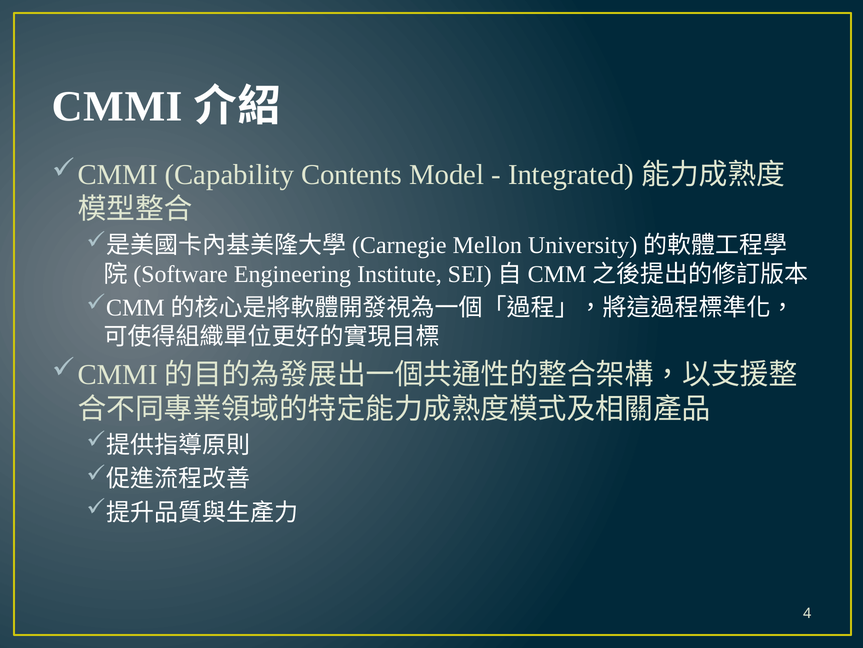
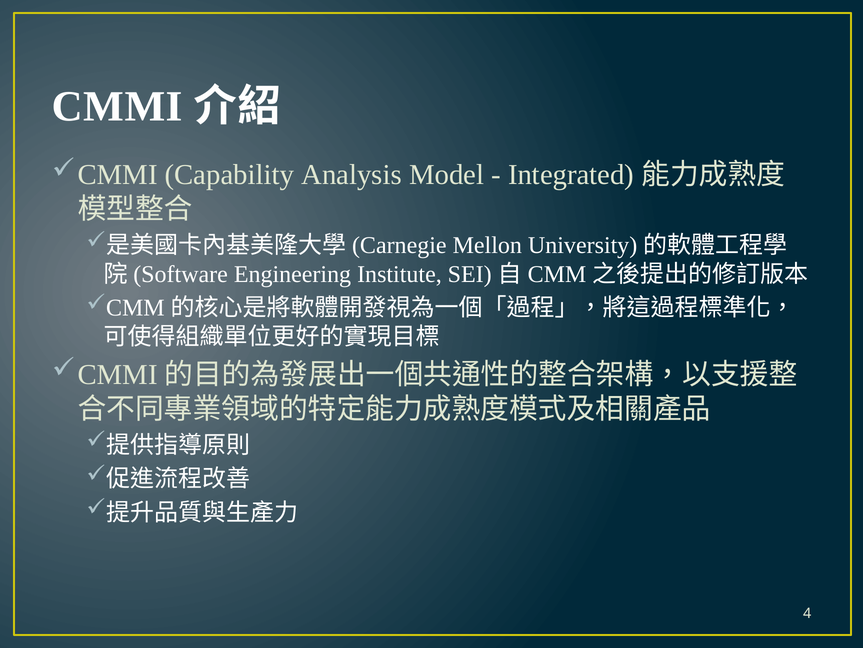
Contents: Contents -> Analysis
